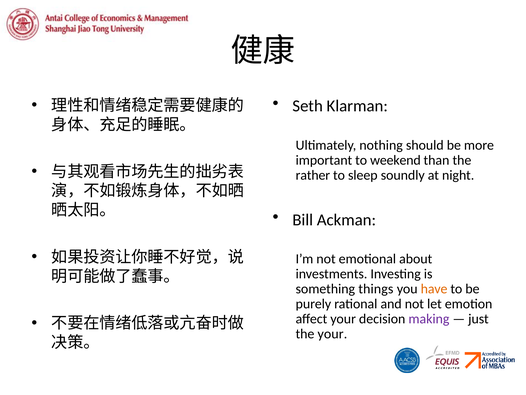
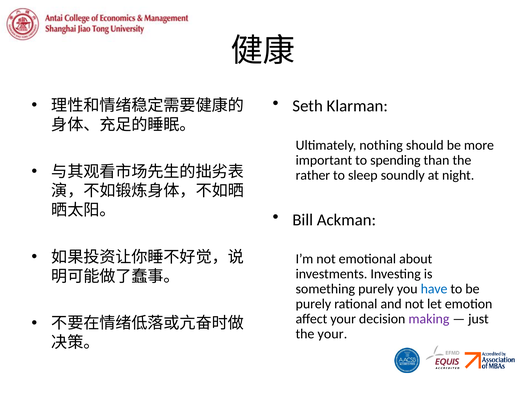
weekend: weekend -> spending
something things: things -> purely
have colour: orange -> blue
